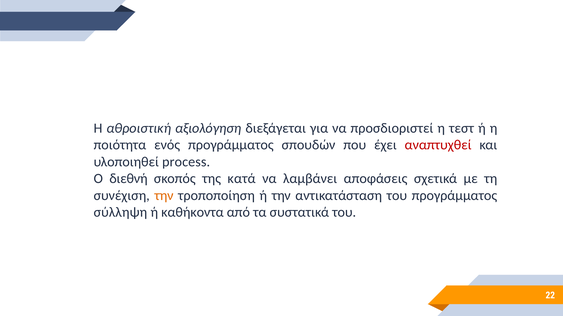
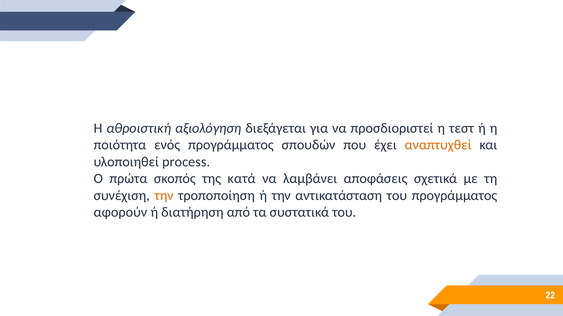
αναπτυχθεί colour: red -> orange
διεθνή: διεθνή -> πρώτα
σύλληψη: σύλληψη -> αφορούν
καθήκοντα: καθήκοντα -> διατήρηση
